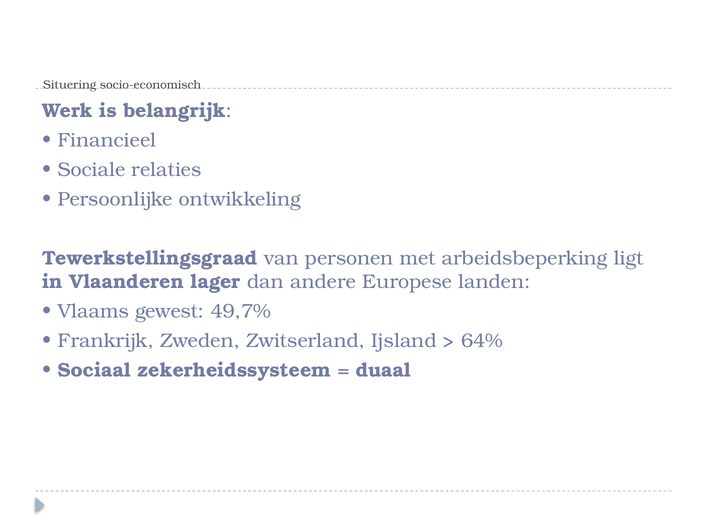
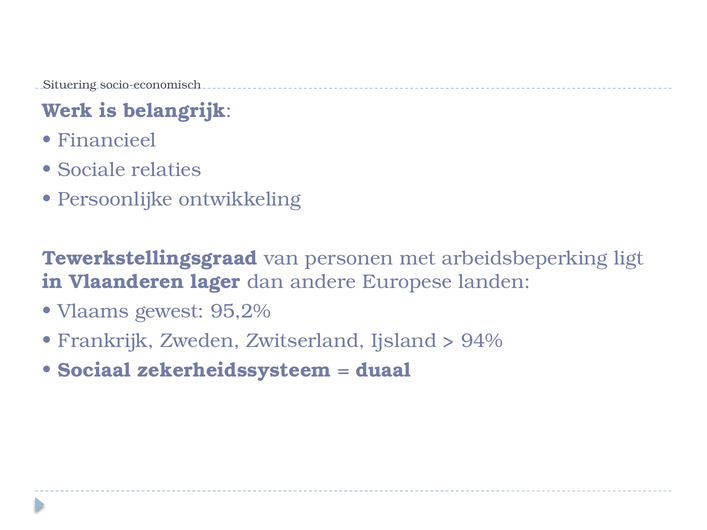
49,7%: 49,7% -> 95,2%
64%: 64% -> 94%
